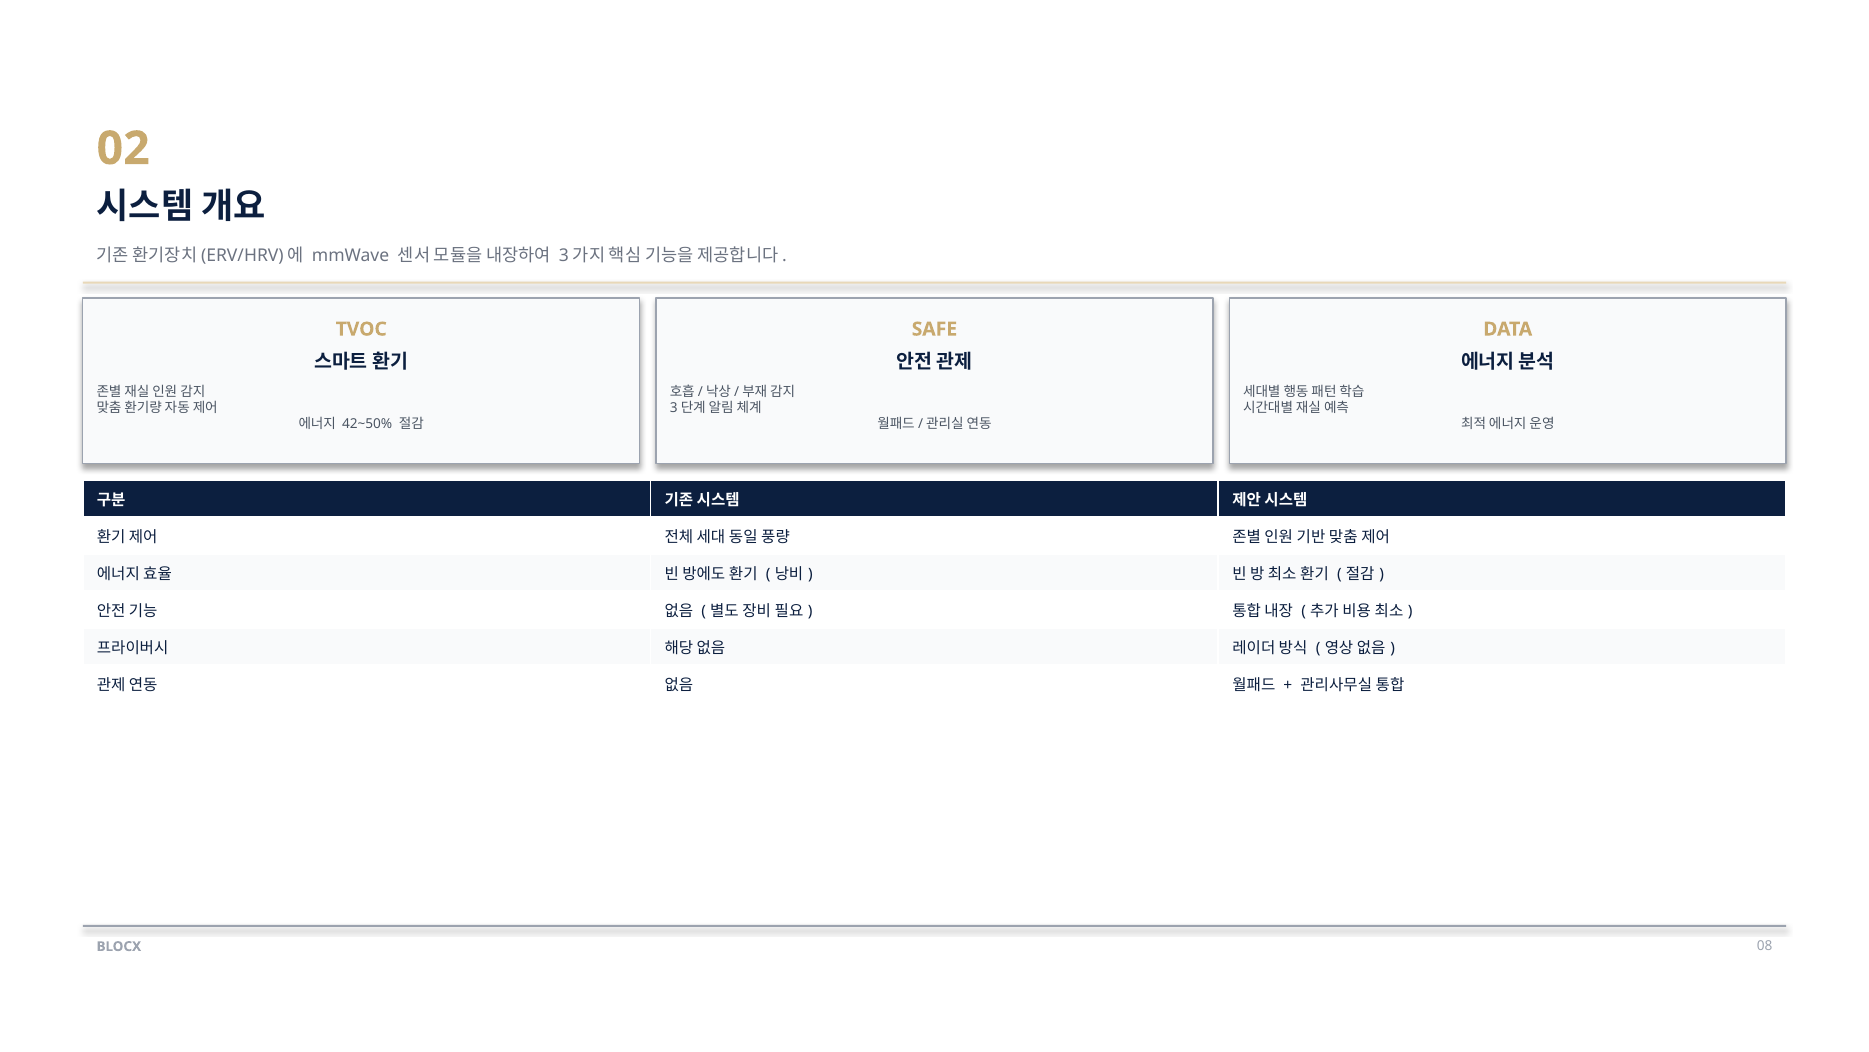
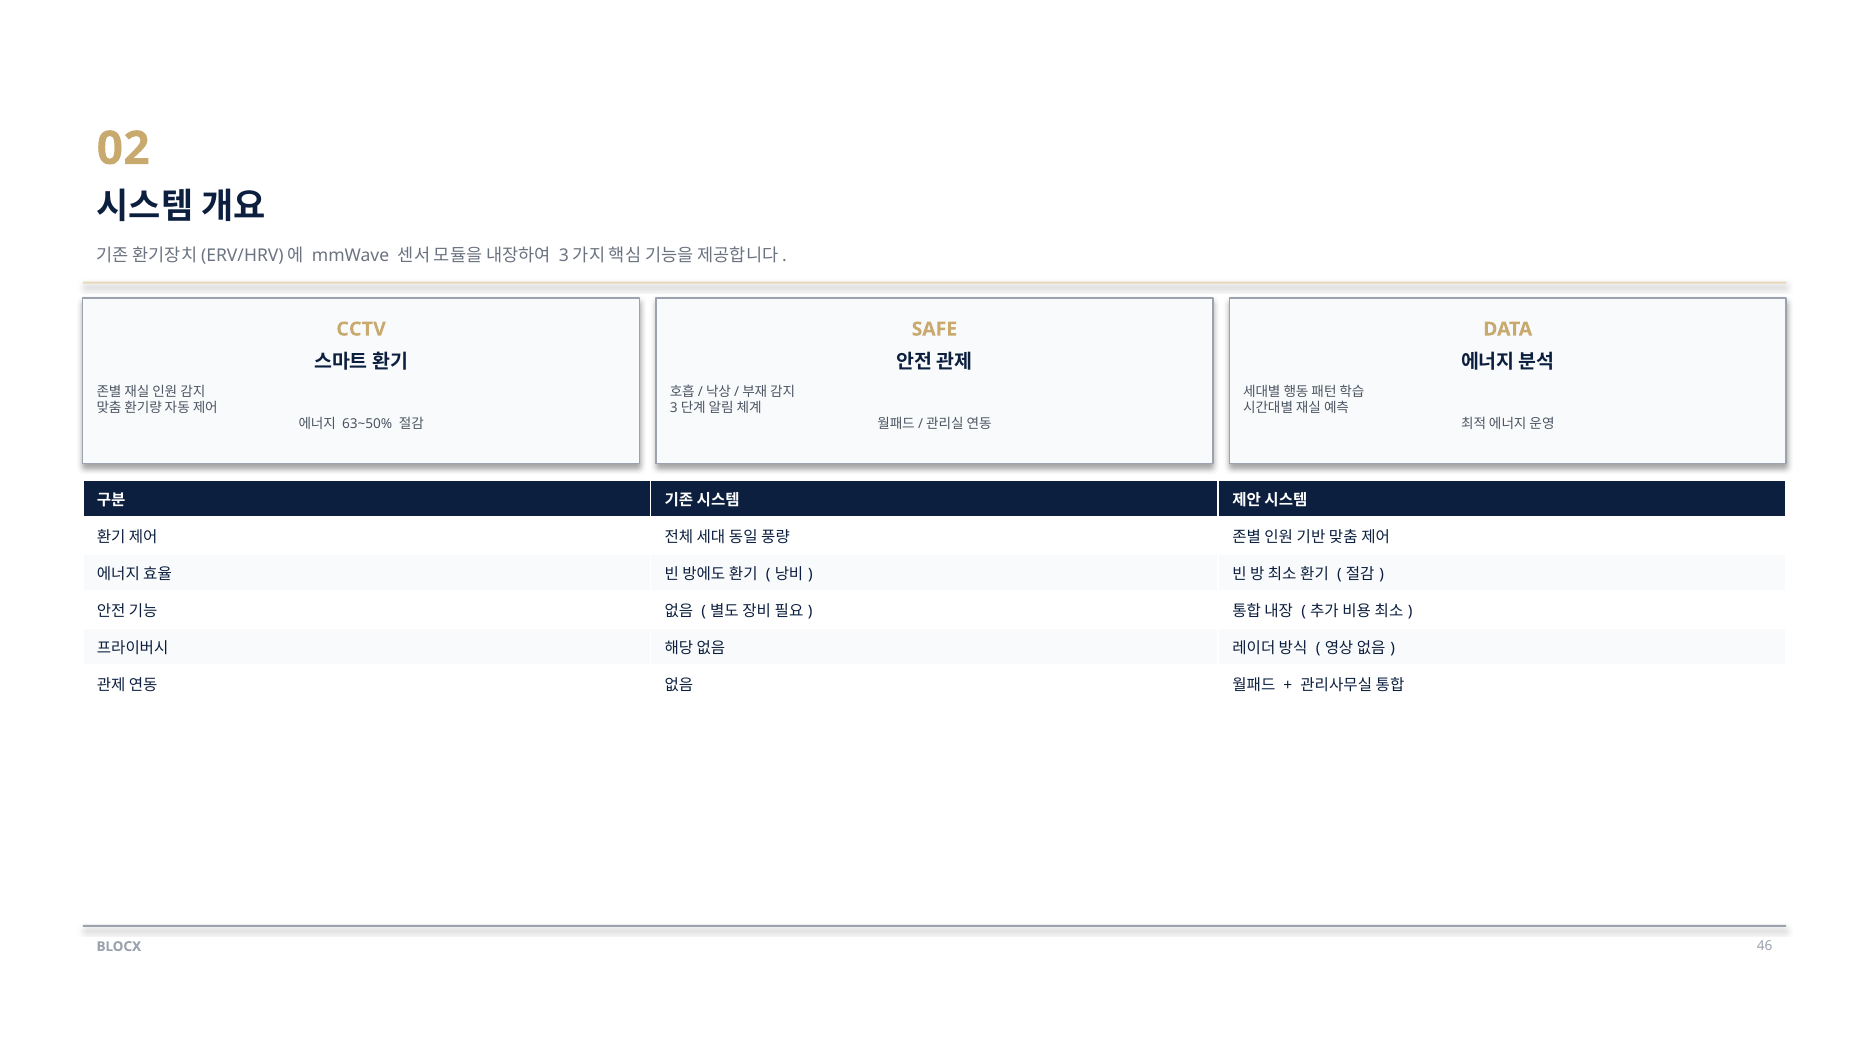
TVOC: TVOC -> CCTV
42~50%: 42~50% -> 63~50%
08: 08 -> 46
